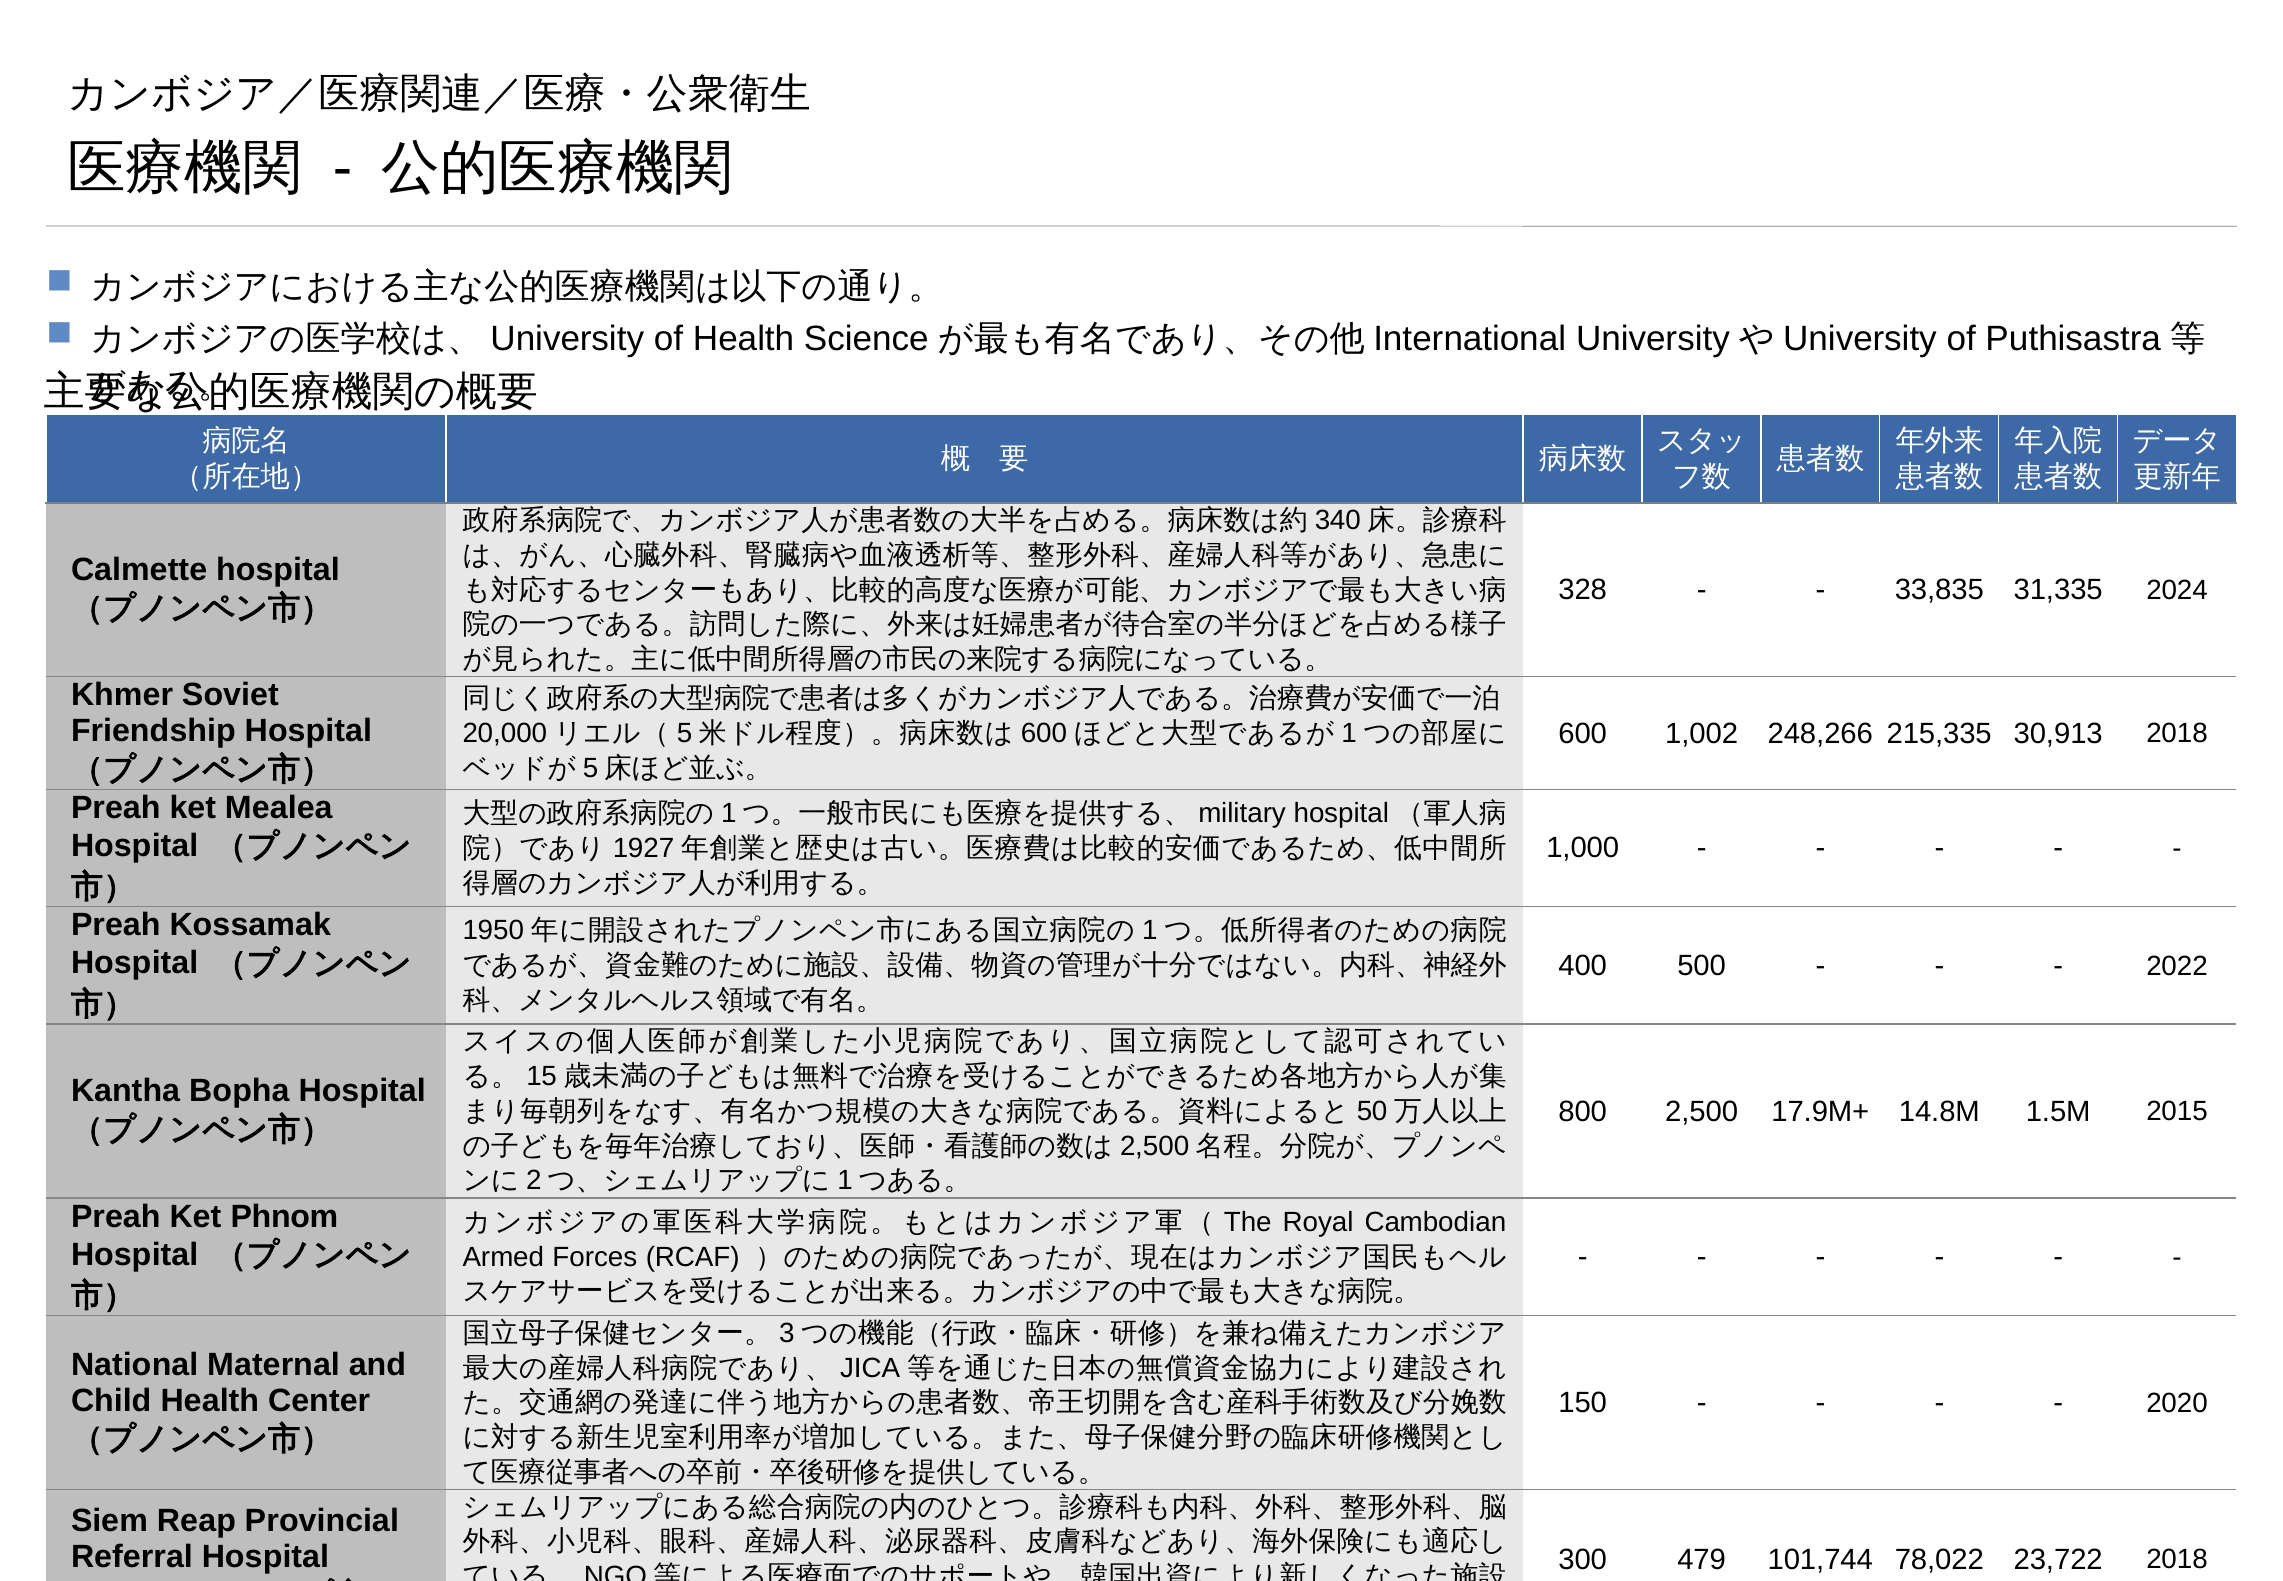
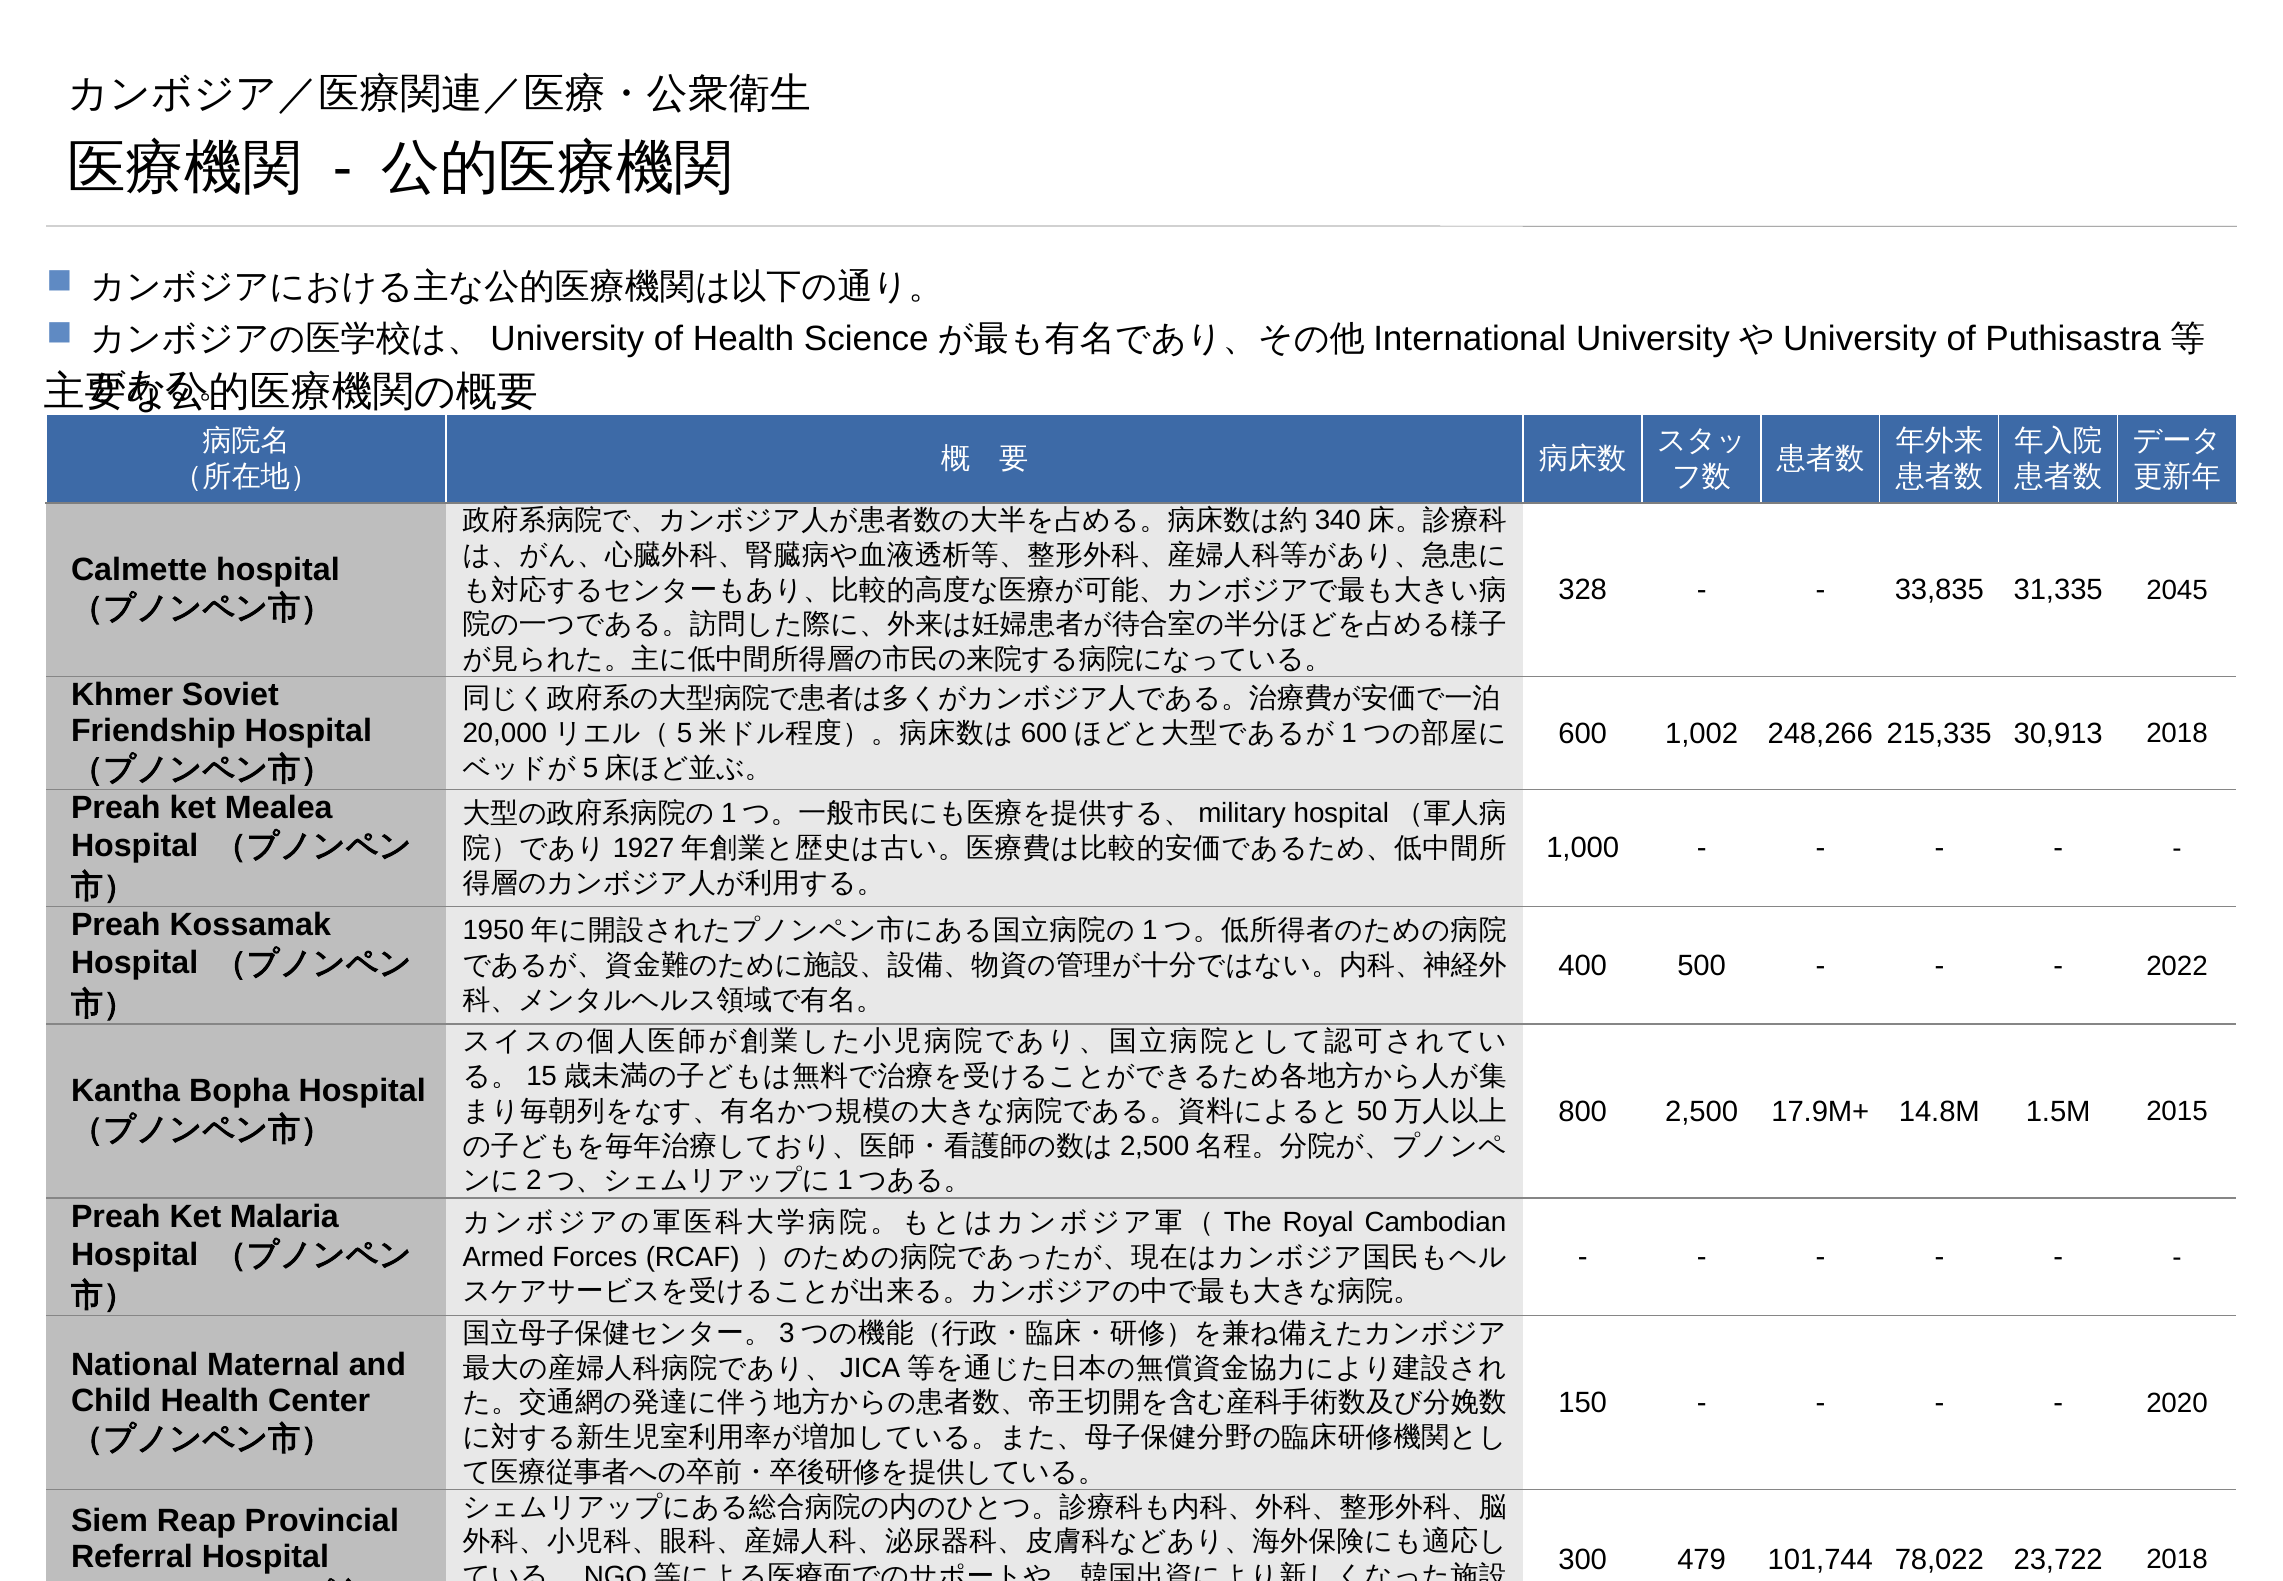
2024: 2024 -> 2045
Phnom: Phnom -> Malaria
